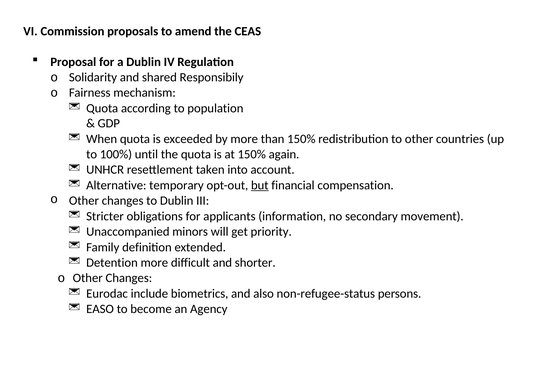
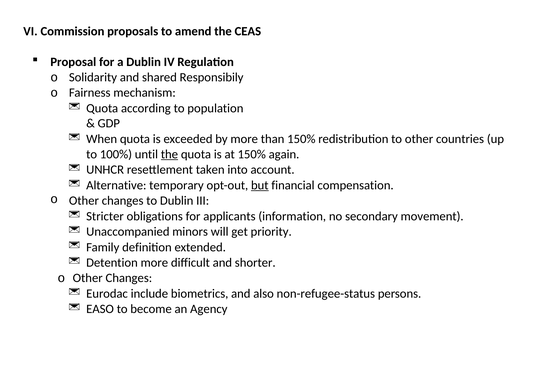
the at (169, 154) underline: none -> present
